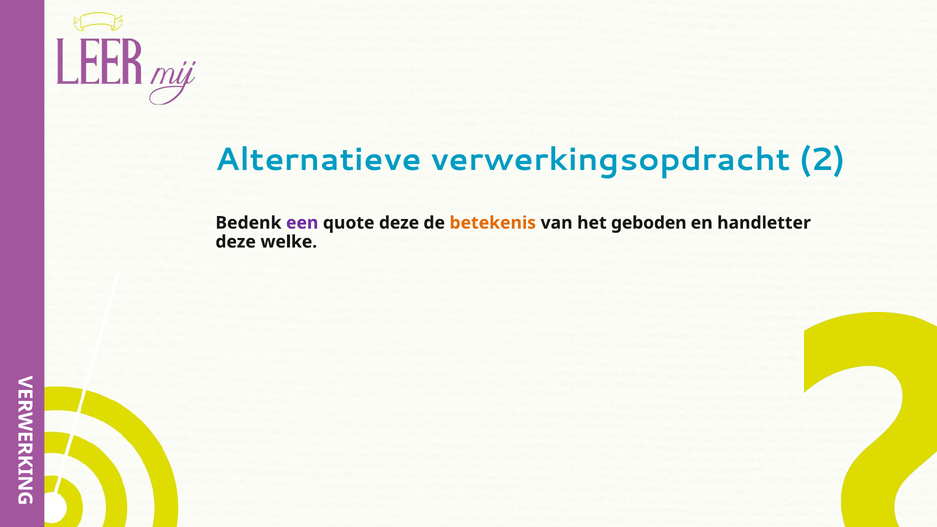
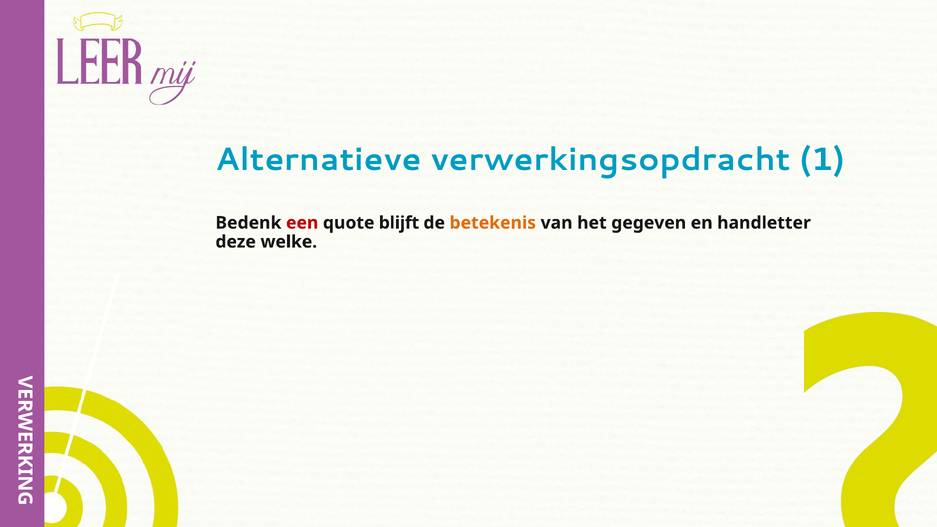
2: 2 -> 1
een colour: purple -> red
quote deze: deze -> blijft
geboden: geboden -> gegeven
